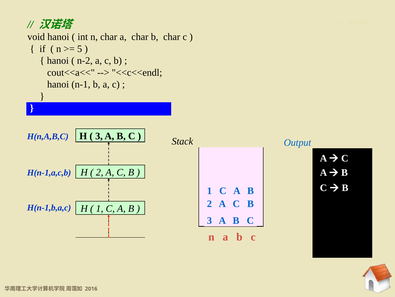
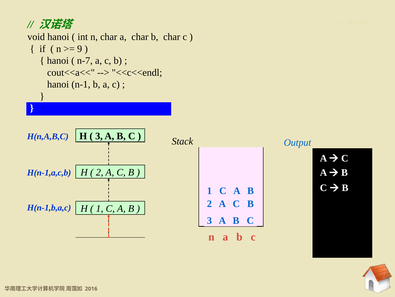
5: 5 -> 9
n-2: n-2 -> n-7
